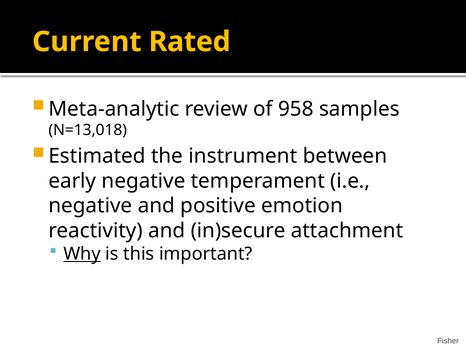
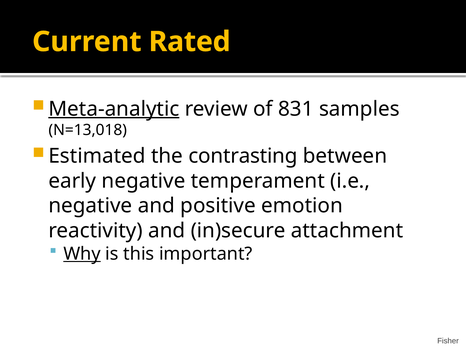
Meta-analytic underline: none -> present
958: 958 -> 831
instrument: instrument -> contrasting
